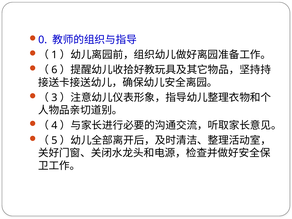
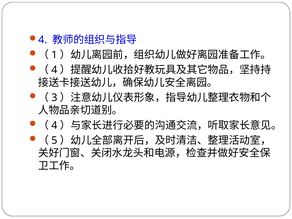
0 at (43, 40): 0 -> 4
6 at (54, 70): 6 -> 4
